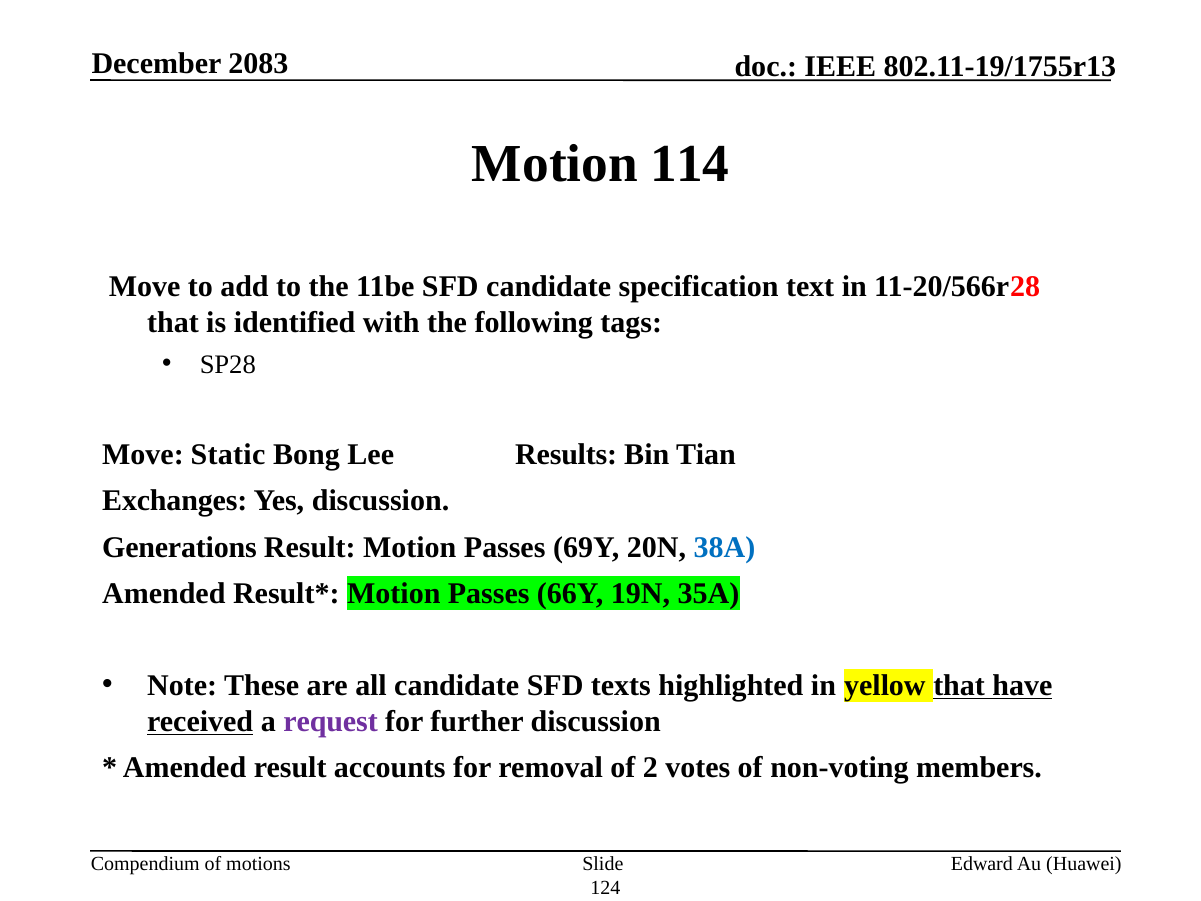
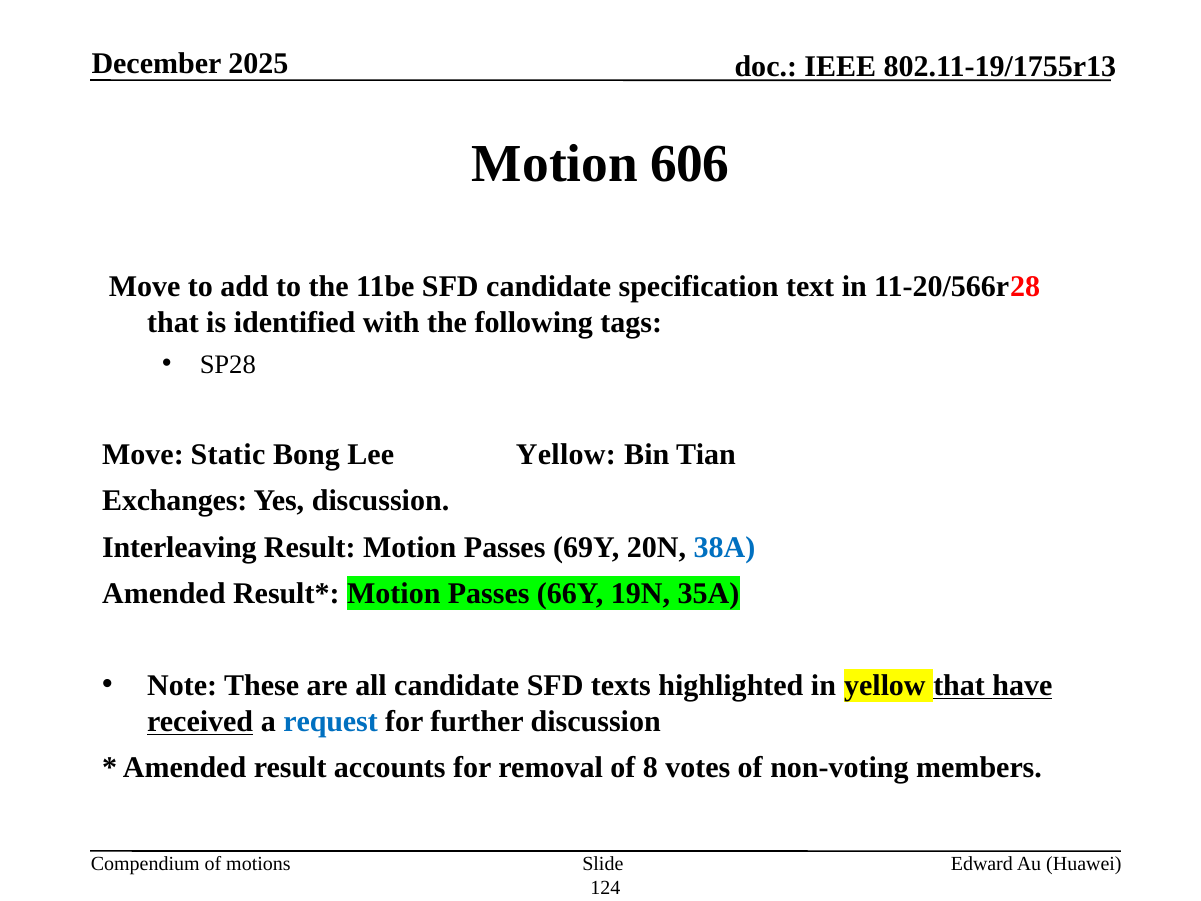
2083: 2083 -> 2025
114: 114 -> 606
Lee Results: Results -> Yellow
Generations: Generations -> Interleaving
request colour: purple -> blue
2: 2 -> 8
